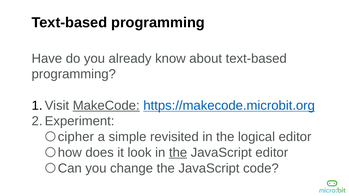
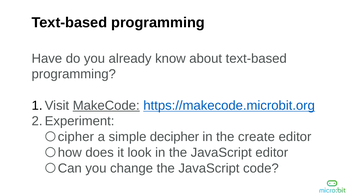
revisited: revisited -> decipher
logical: logical -> create
the at (178, 153) underline: present -> none
